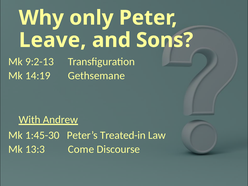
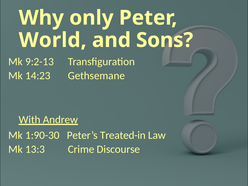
Leave: Leave -> World
14:19: 14:19 -> 14:23
1:45-30: 1:45-30 -> 1:90-30
Come: Come -> Crime
